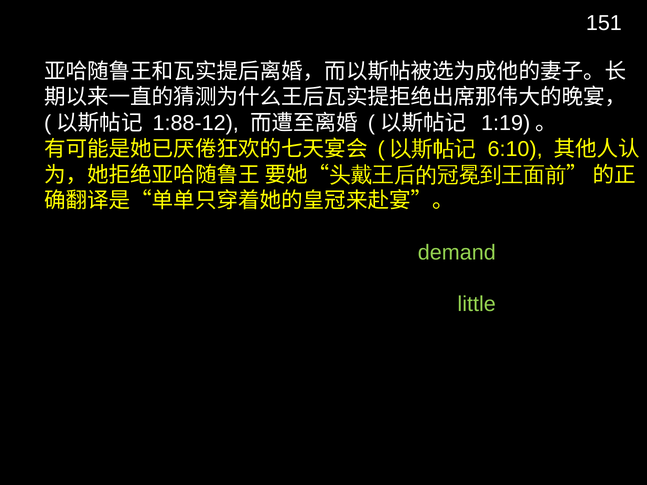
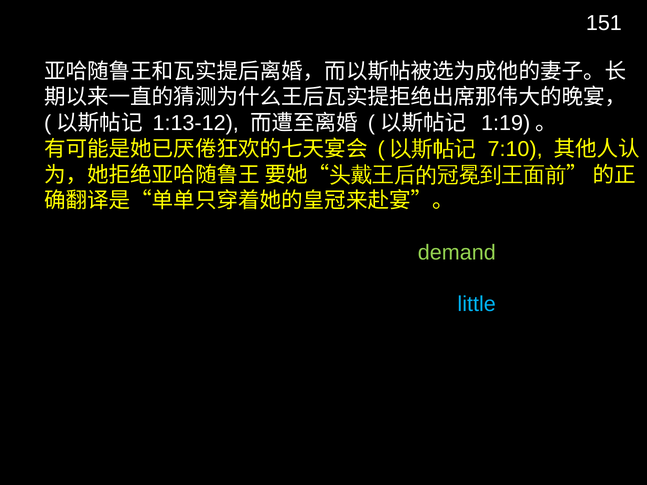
1:88-12: 1:88-12 -> 1:13-12
6:10: 6:10 -> 7:10
little colour: light green -> light blue
